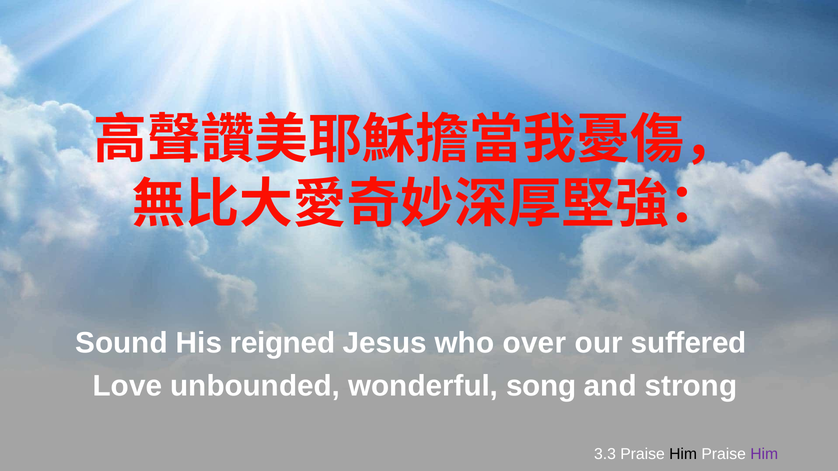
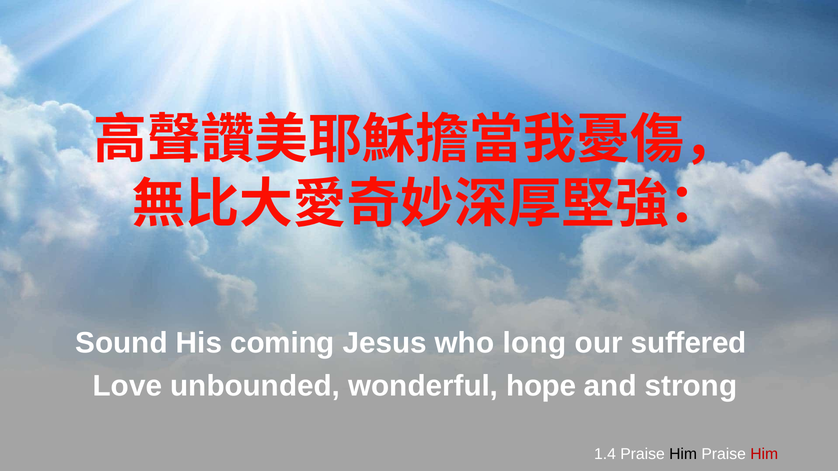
reigned: reigned -> coming
over: over -> long
song: song -> hope
3.3: 3.3 -> 1.4
Him at (764, 454) colour: purple -> red
